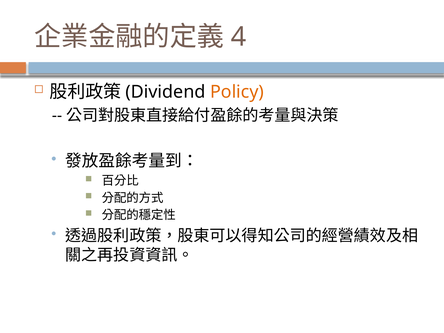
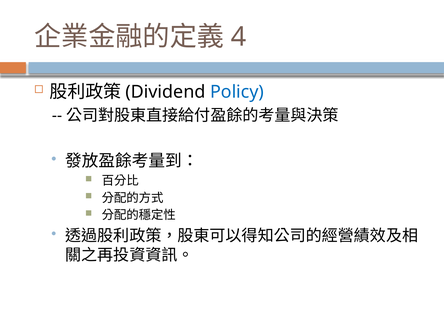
Policy colour: orange -> blue
